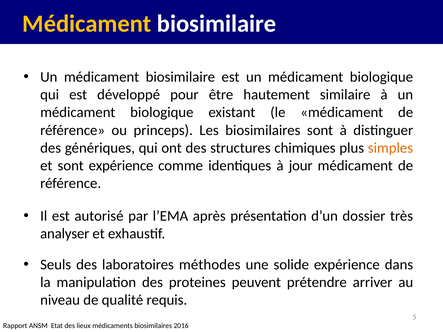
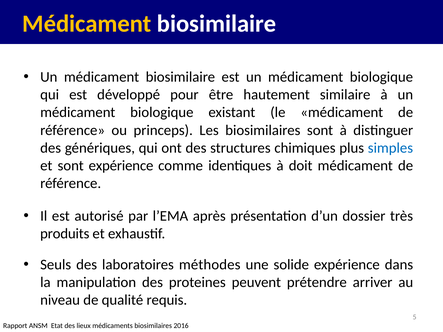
simples colour: orange -> blue
jour: jour -> doit
analyser: analyser -> produits
